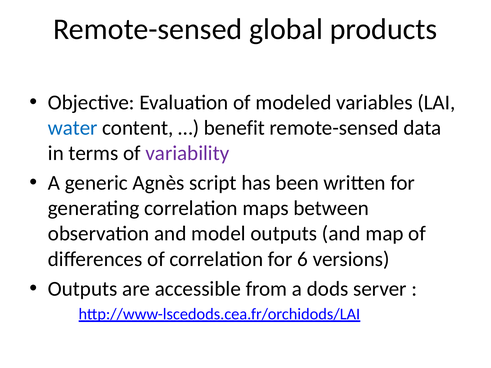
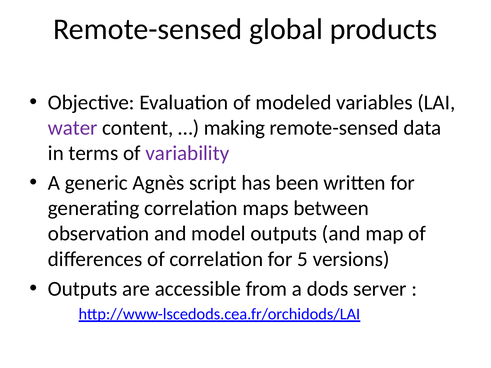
water colour: blue -> purple
benefit: benefit -> making
6: 6 -> 5
